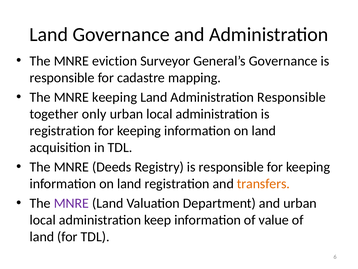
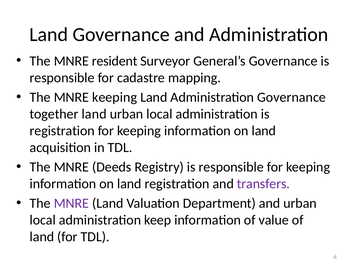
eviction: eviction -> resident
Administration Responsible: Responsible -> Governance
together only: only -> land
transfers colour: orange -> purple
